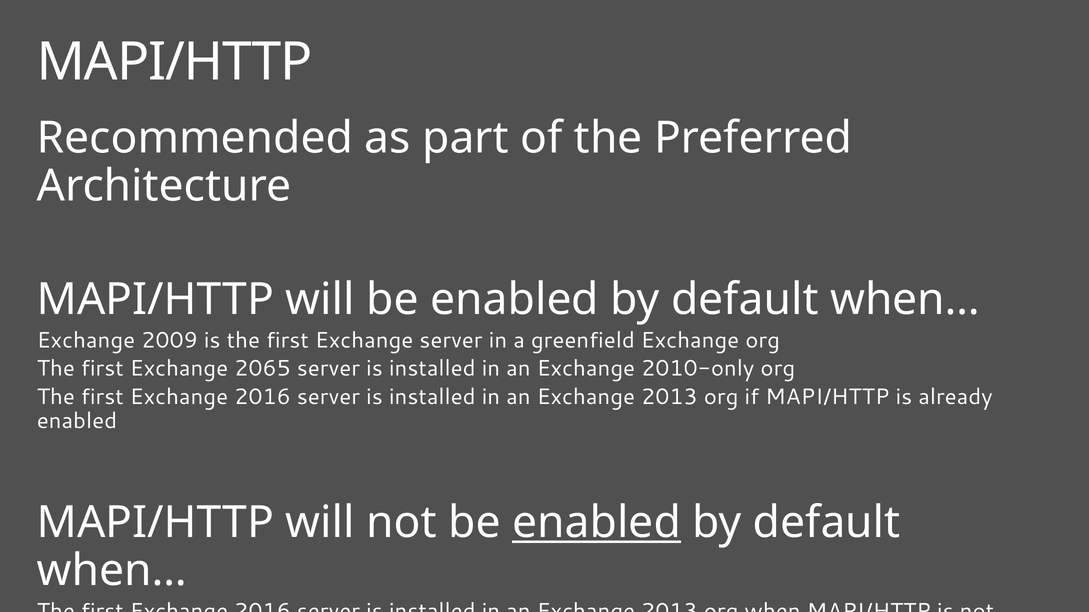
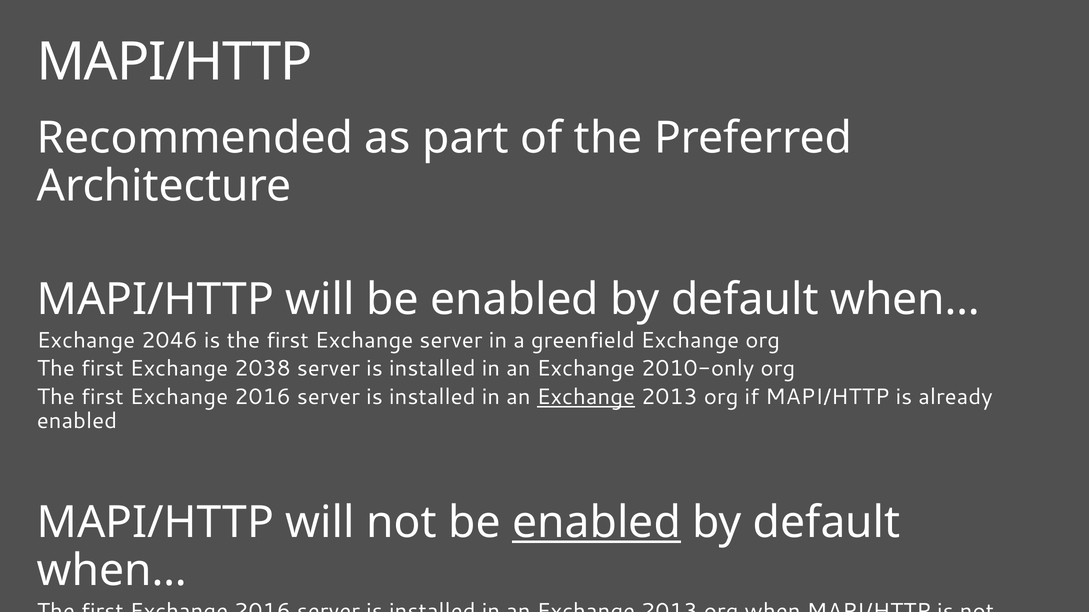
2009: 2009 -> 2046
2065: 2065 -> 2038
Exchange at (586, 397) underline: none -> present
